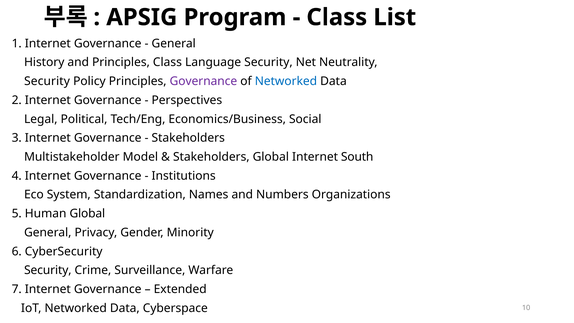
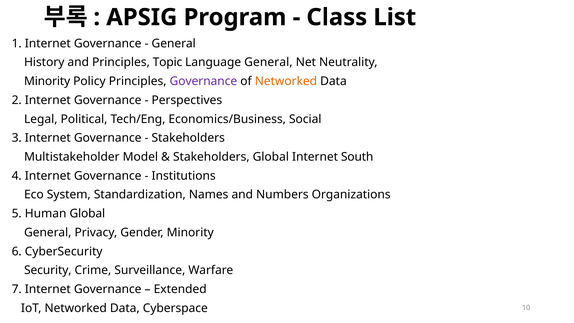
Principles Class: Class -> Topic
Language Security: Security -> General
Security at (47, 81): Security -> Minority
Networked at (286, 81) colour: blue -> orange
